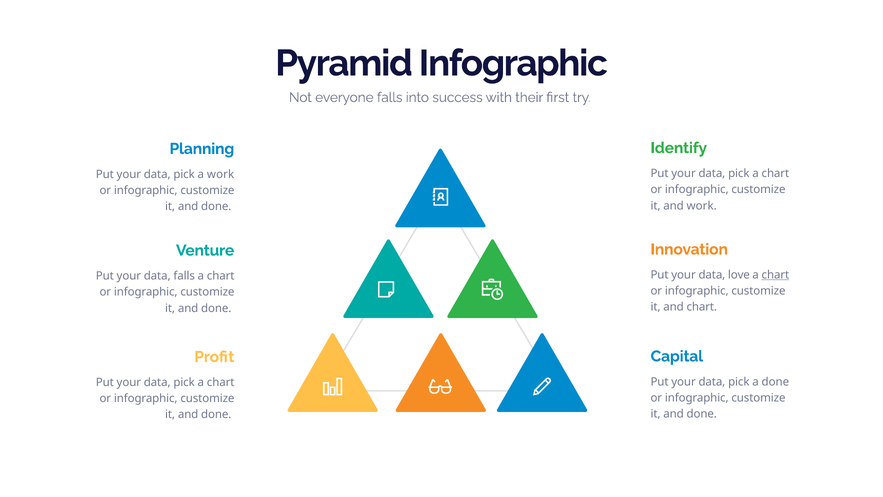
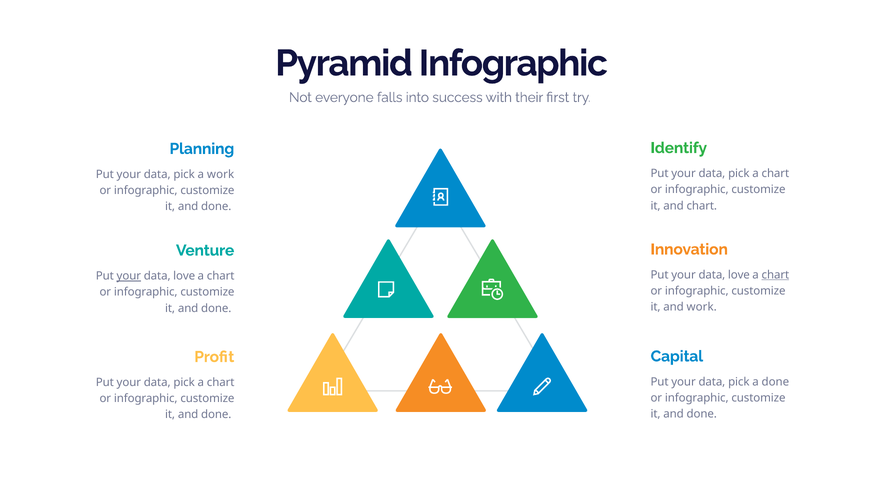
and work: work -> chart
your at (129, 276) underline: none -> present
falls at (184, 276): falls -> love
and chart: chart -> work
